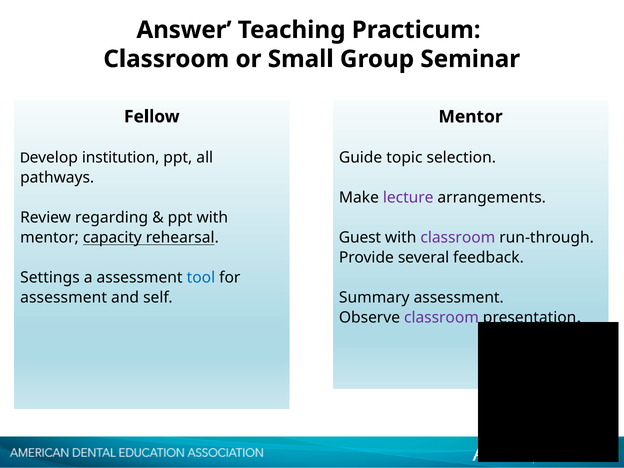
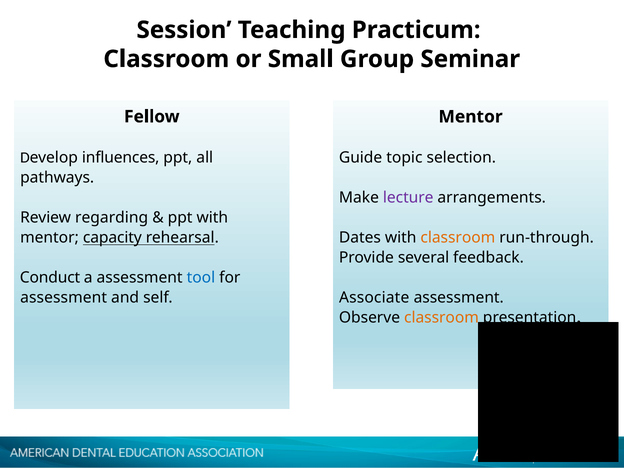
Answer: Answer -> Session
institution: institution -> influences
Guest: Guest -> Dates
classroom at (458, 238) colour: purple -> orange
Settings: Settings -> Conduct
Summary: Summary -> Associate
classroom at (441, 318) colour: purple -> orange
